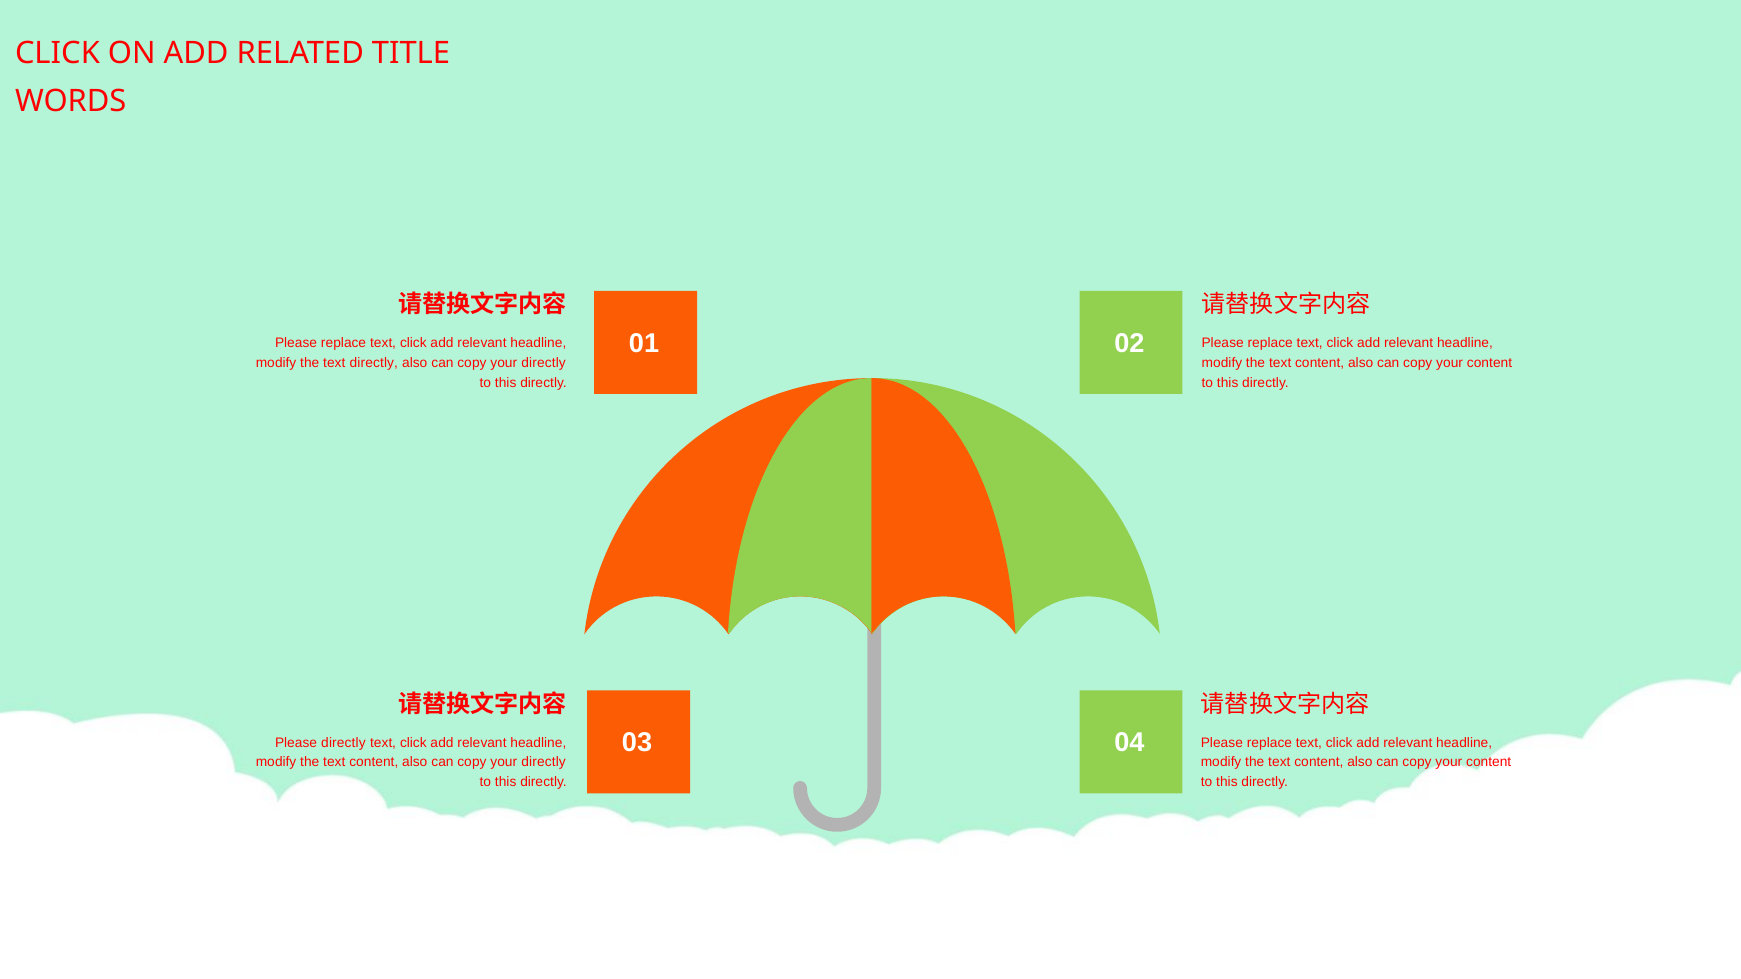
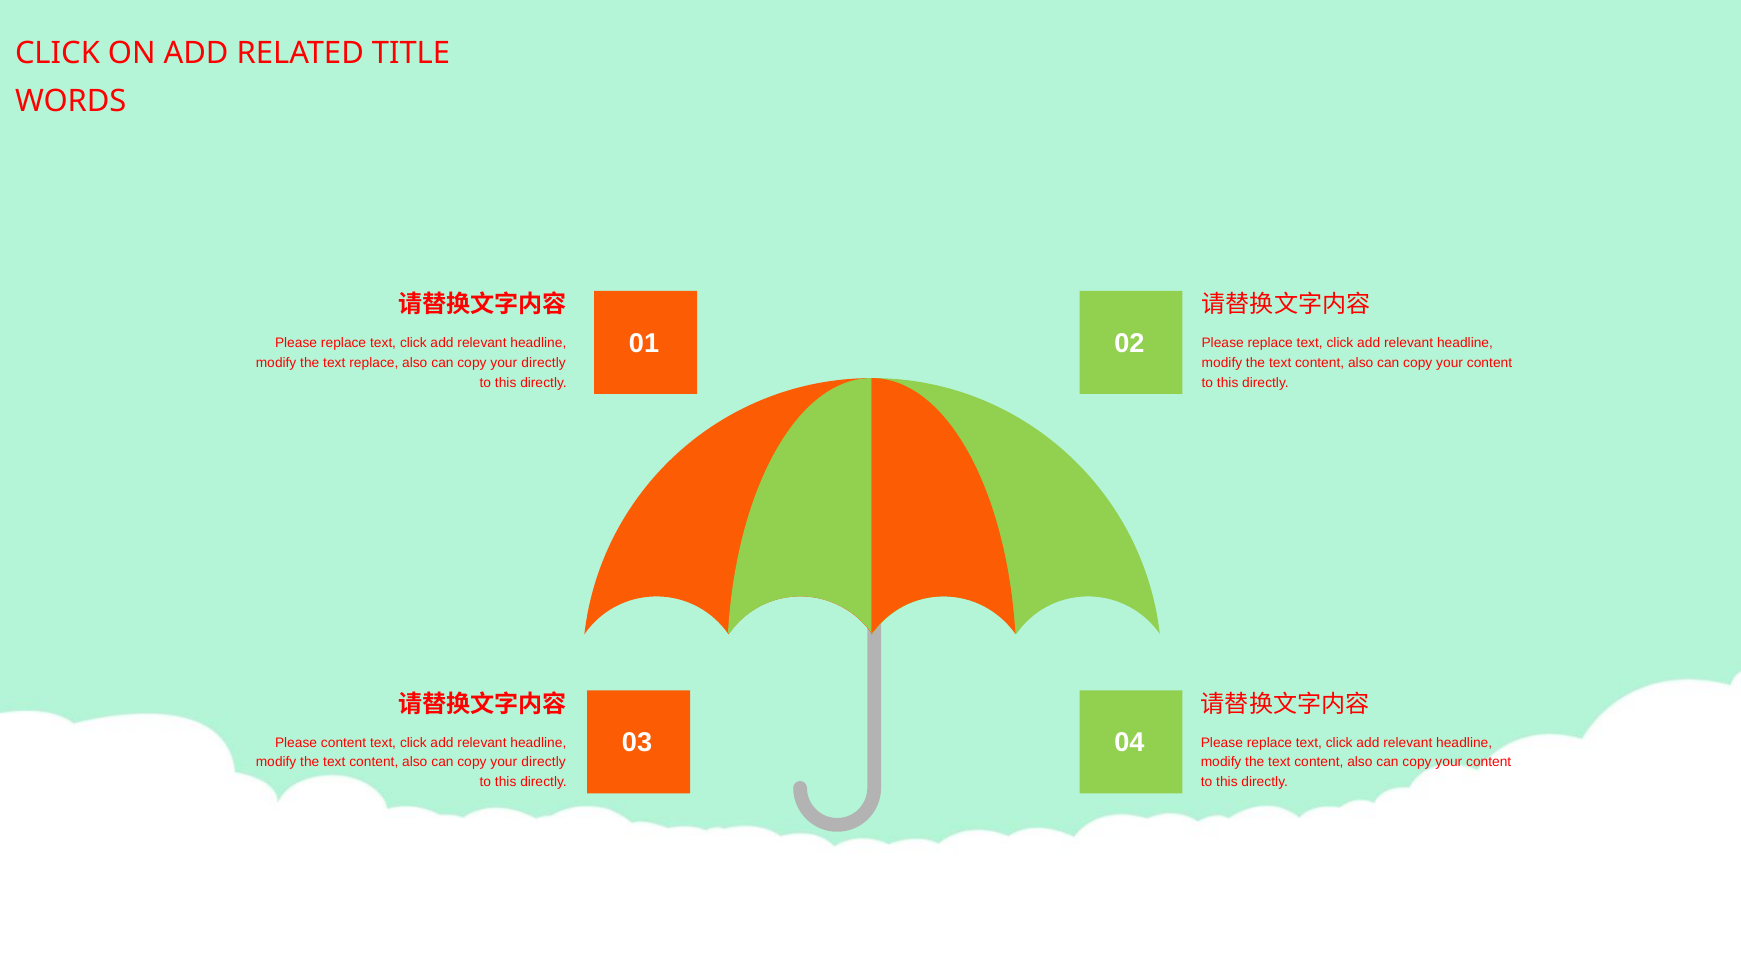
text directly: directly -> replace
Please directly: directly -> content
